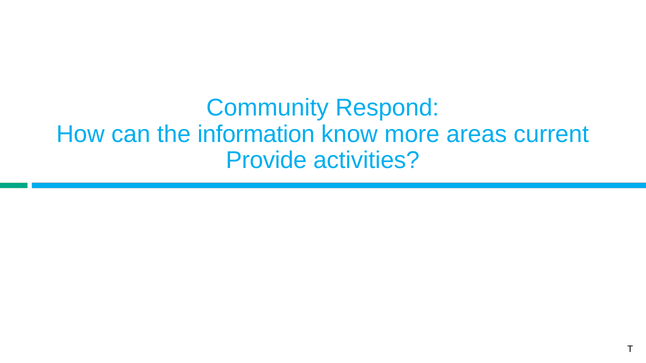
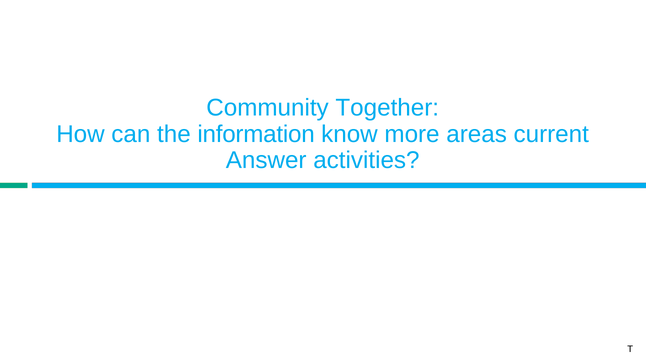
Respond: Respond -> Together
Provide: Provide -> Answer
